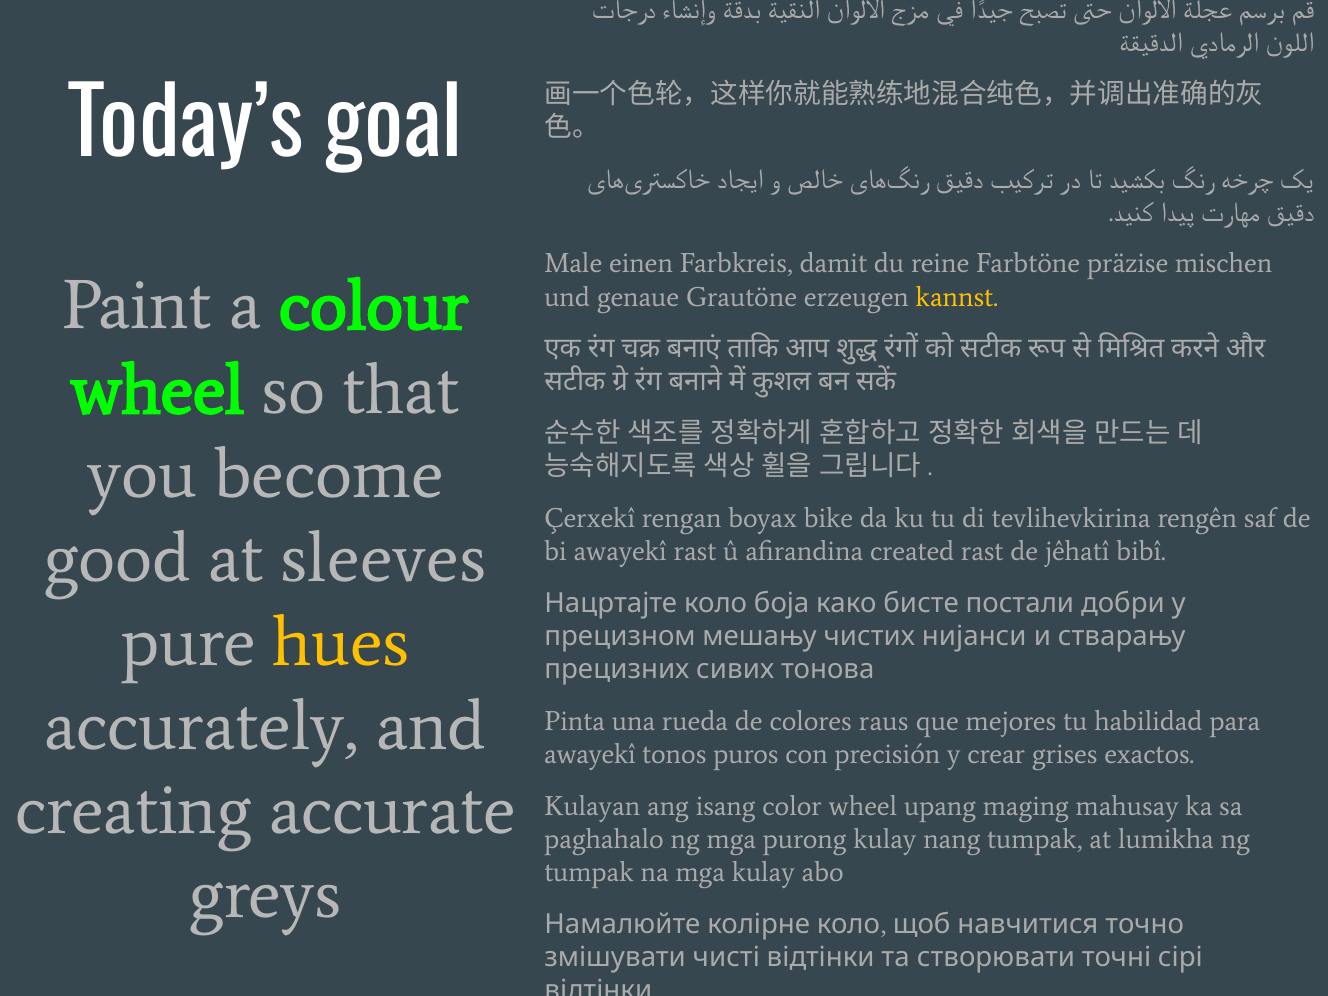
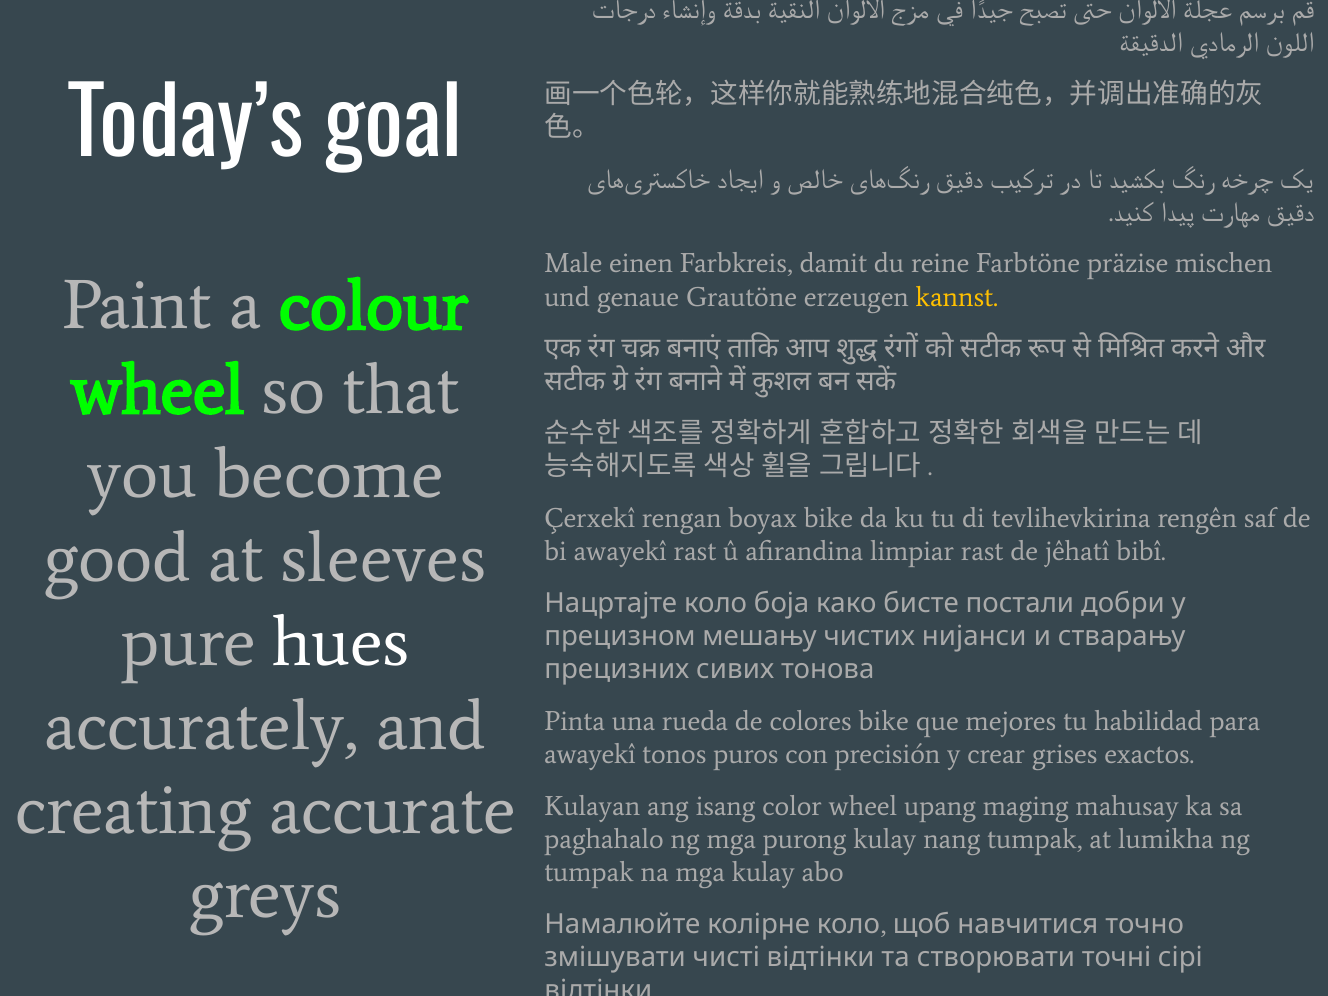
created: created -> limpiar
hues colour: yellow -> white
colores raus: raus -> bike
